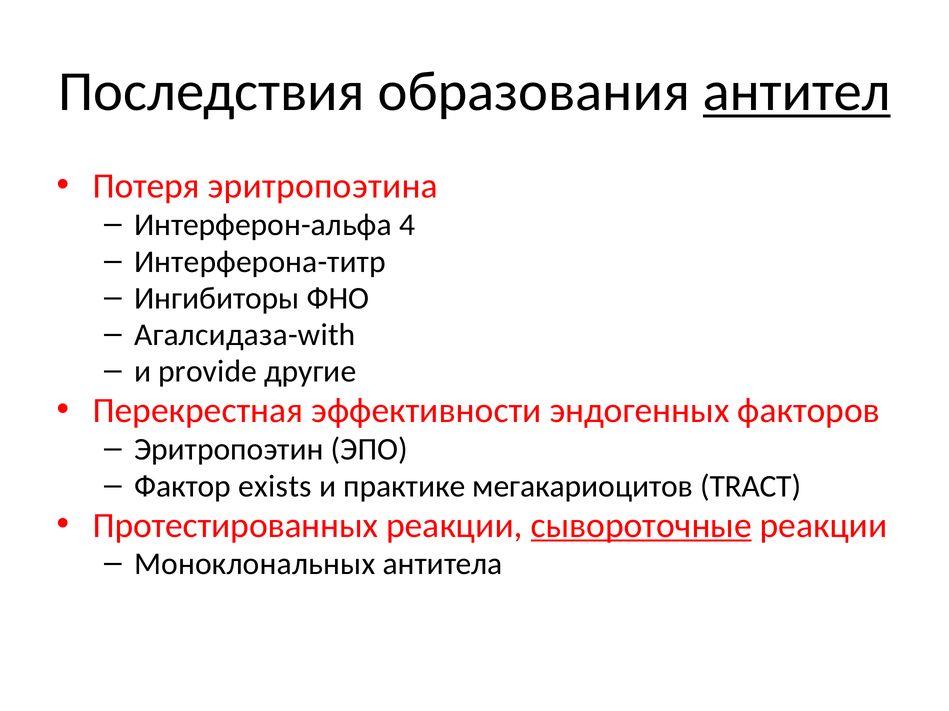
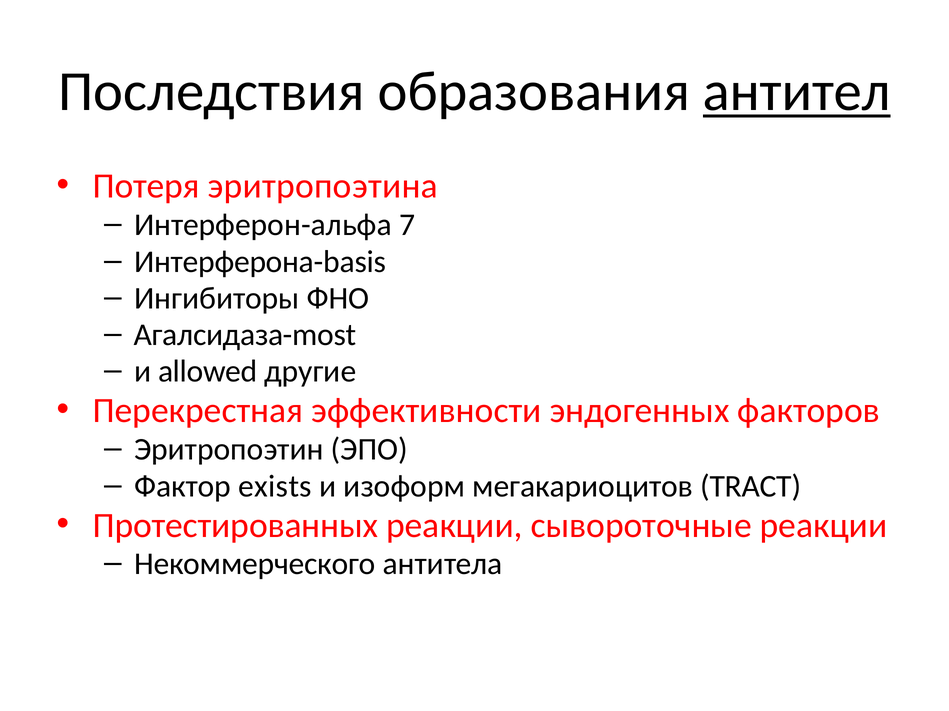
4: 4 -> 7
Интерферона-титр: Интерферона-титр -> Интерферона-basis
Агалсидаза-with: Агалсидаза-with -> Агалсидаза-most
provide: provide -> allowed
практике: практике -> изоформ
сывороточные underline: present -> none
Моноклональных: Моноклональных -> Некоммерческого
